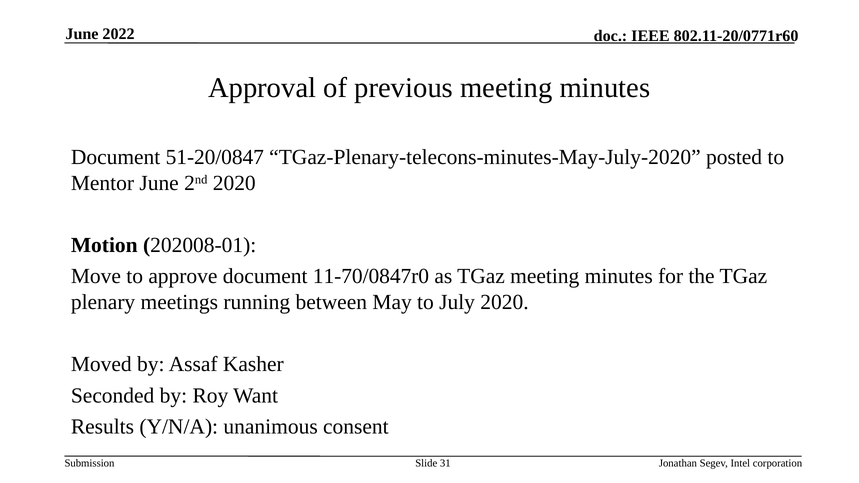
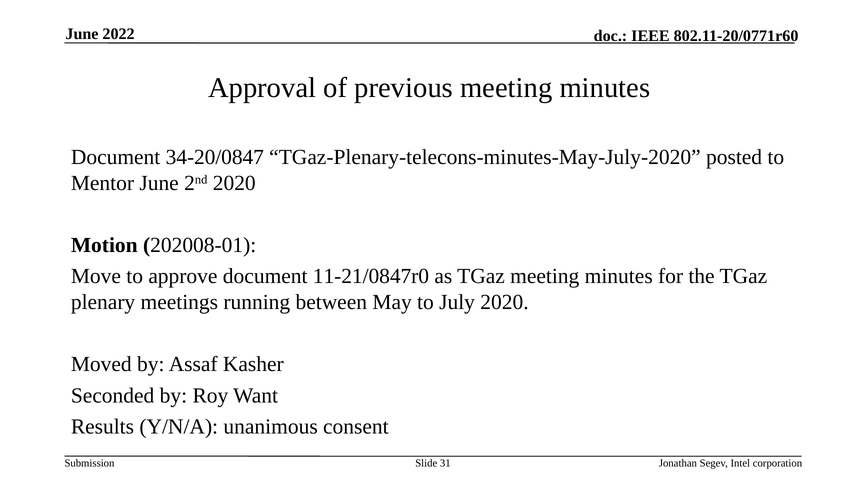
51-20/0847: 51-20/0847 -> 34-20/0847
11-70/0847r0: 11-70/0847r0 -> 11-21/0847r0
